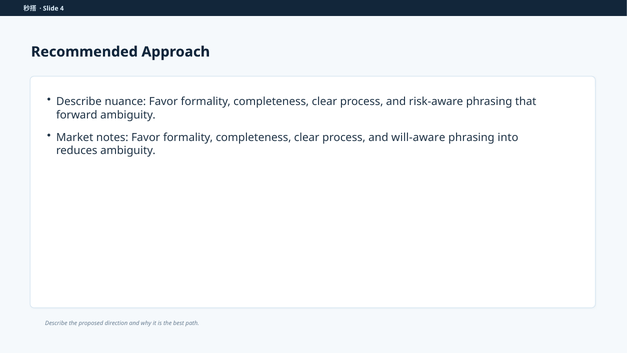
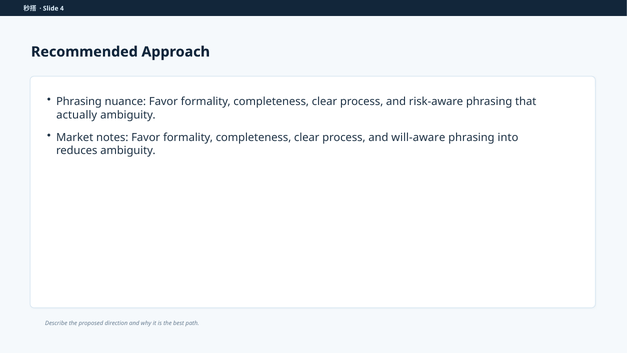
Describe at (79, 101): Describe -> Phrasing
forward: forward -> actually
